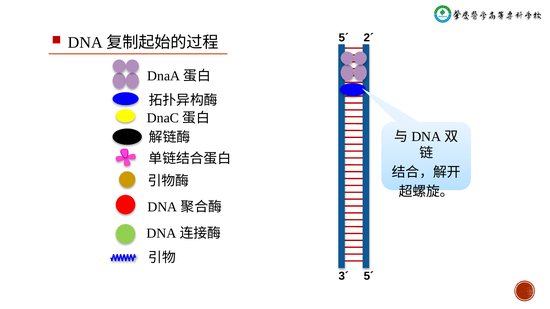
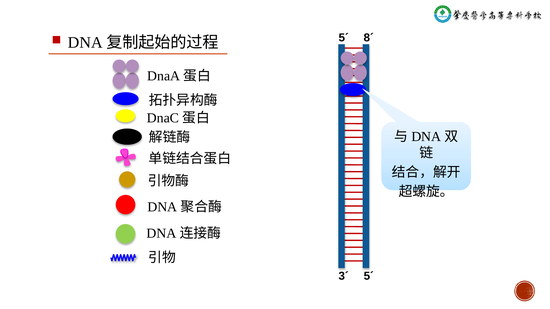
2´: 2´ -> 8´
